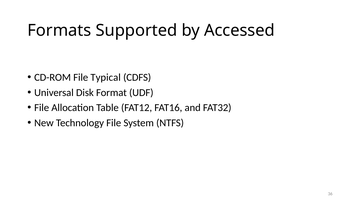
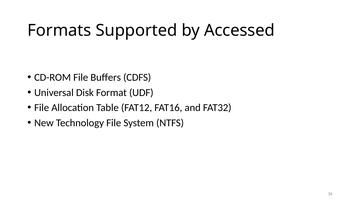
Typical: Typical -> Buffers
